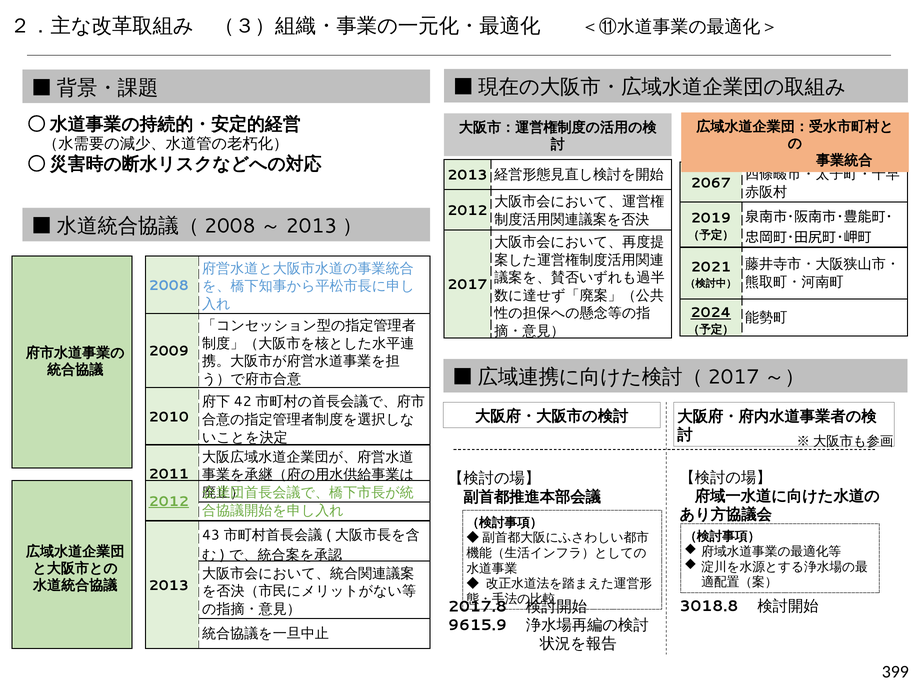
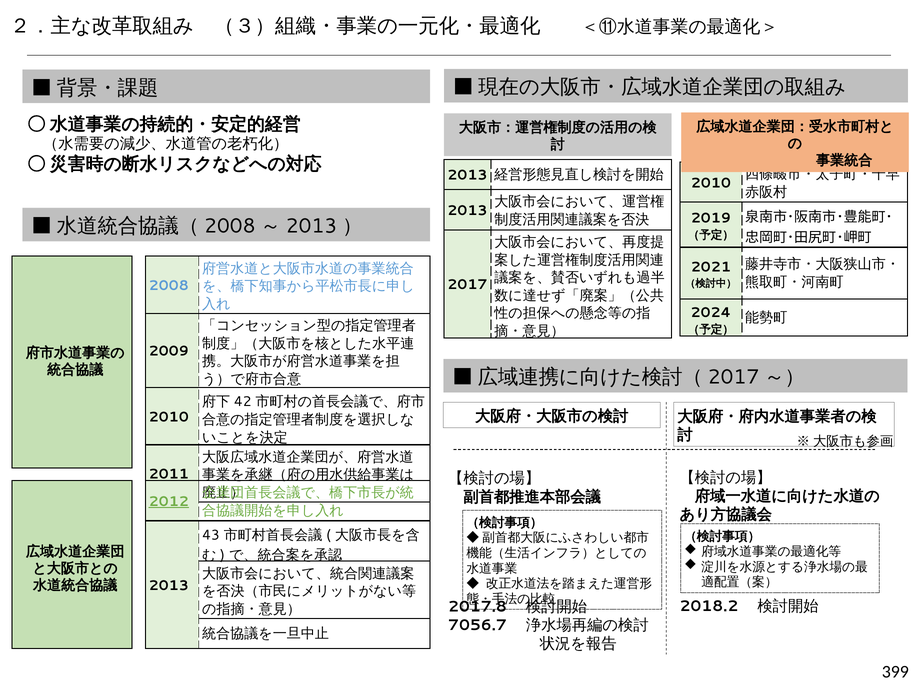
2067 at (711, 183): 2067 -> 2010
2012 at (467, 210): 2012 -> 2013
2024 underline: present -> none
3018.8: 3018.8 -> 2018.2
9615.9: 9615.9 -> 7056.7
